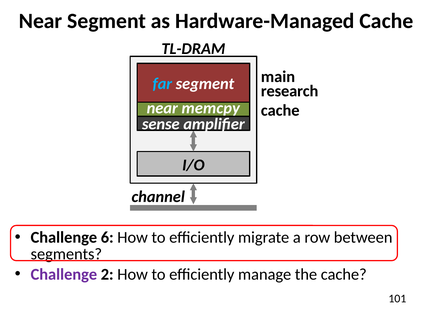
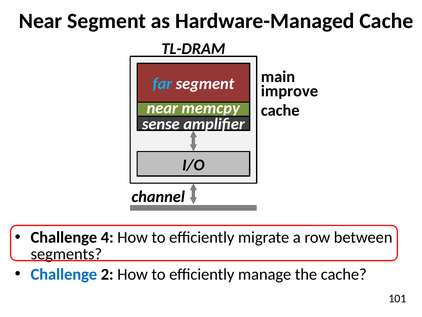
research: research -> improve
6: 6 -> 4
Challenge at (64, 274) colour: purple -> blue
